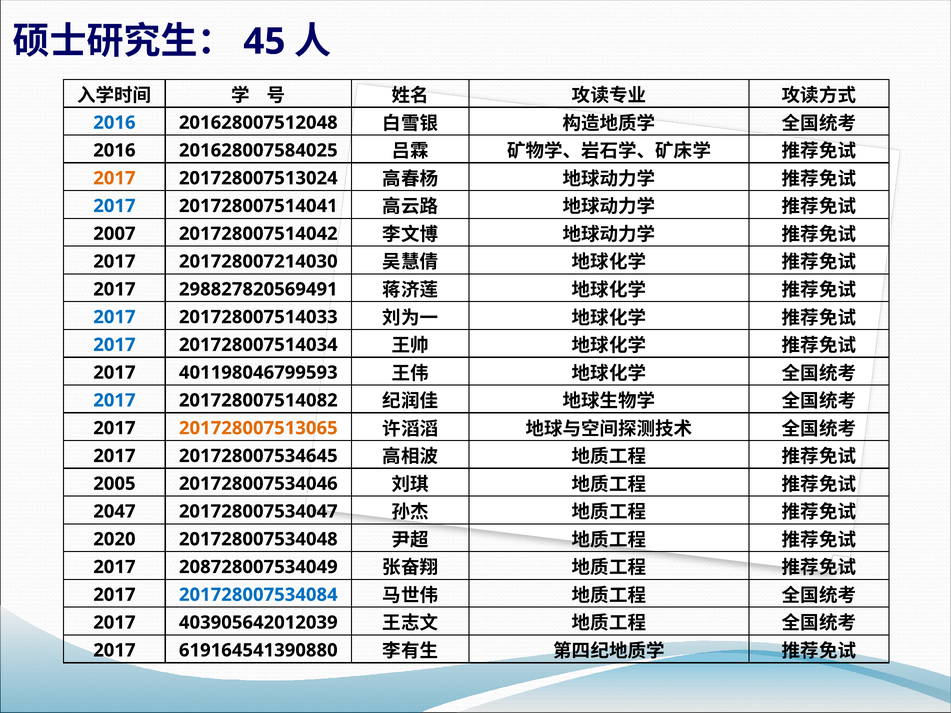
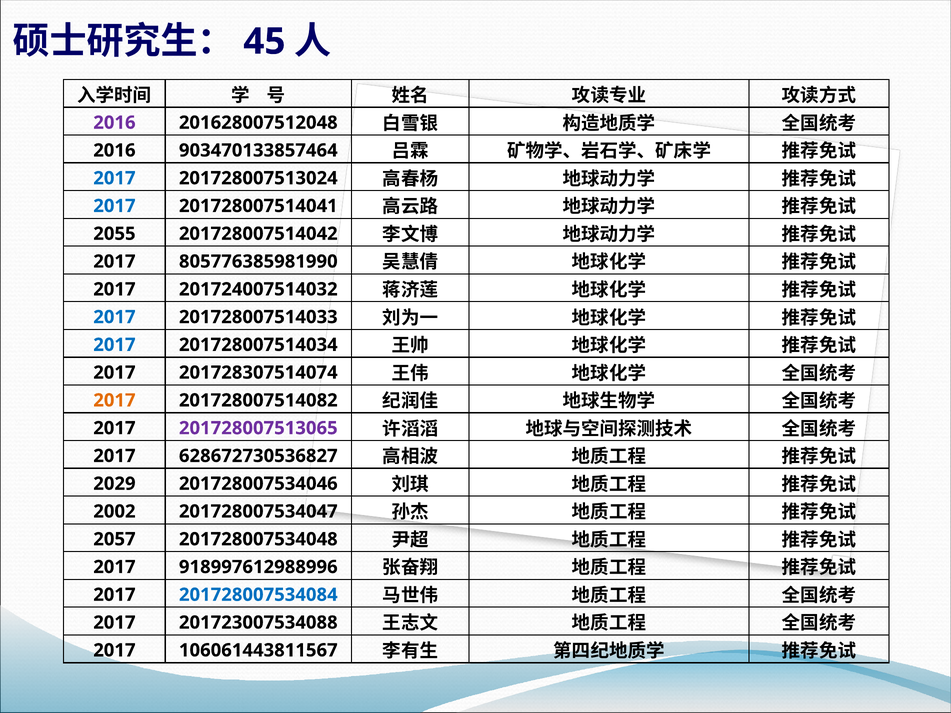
2016 at (114, 123) colour: blue -> purple
201628007584025: 201628007584025 -> 903470133857464
2017 at (114, 178) colour: orange -> blue
2007: 2007 -> 2055
201728007214030: 201728007214030 -> 805776385981990
298827820569491: 298827820569491 -> 201724007514032
401198046799593: 401198046799593 -> 201728307514074
2017 at (114, 401) colour: blue -> orange
201728007513065 colour: orange -> purple
201728007534645: 201728007534645 -> 628672730536827
2005: 2005 -> 2029
2047: 2047 -> 2002
2020: 2020 -> 2057
208728007534049: 208728007534049 -> 918997612988996
403905642012039: 403905642012039 -> 201723007534088
619164541390880: 619164541390880 -> 106061443811567
